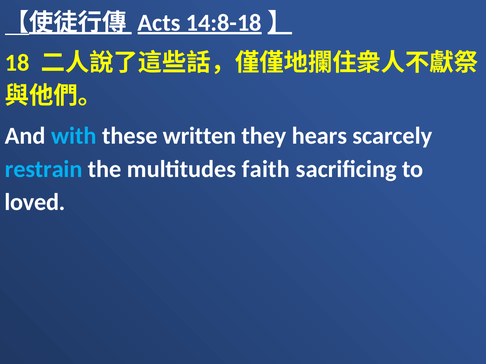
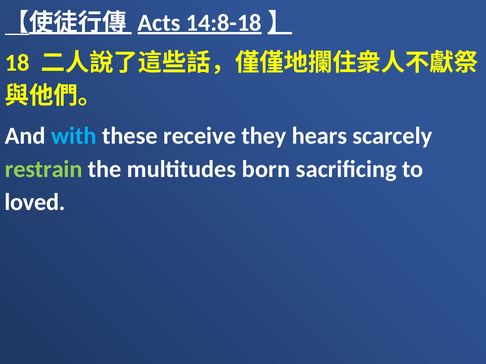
written: written -> receive
restrain colour: light blue -> light green
faith: faith -> born
